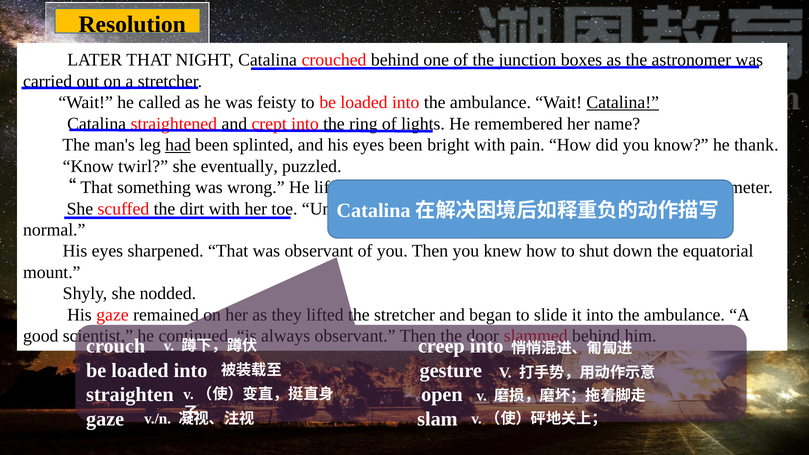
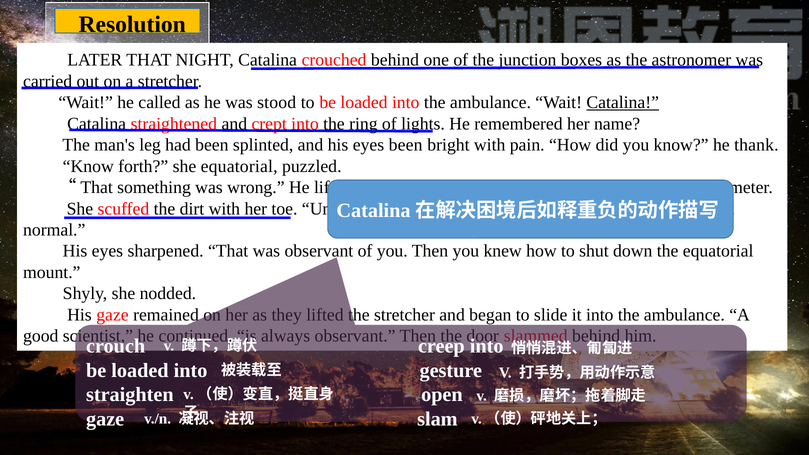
feisty: feisty -> stood
had underline: present -> none
twirl: twirl -> forth
she eventually: eventually -> equatorial
